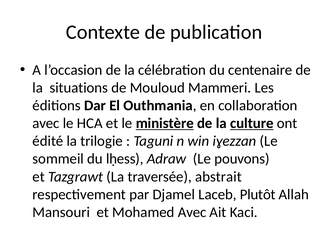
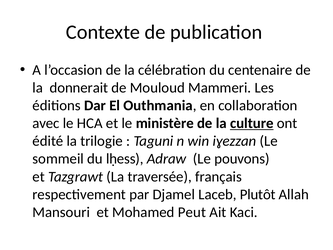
situations: situations -> donnerait
ministère underline: present -> none
abstrait: abstrait -> français
Mohamed Avec: Avec -> Peut
